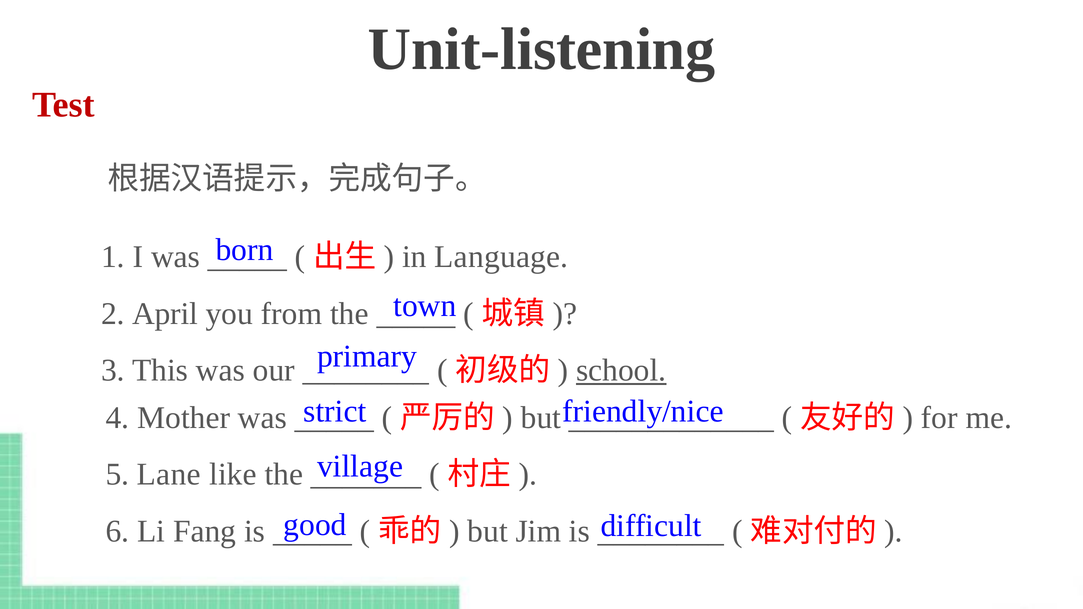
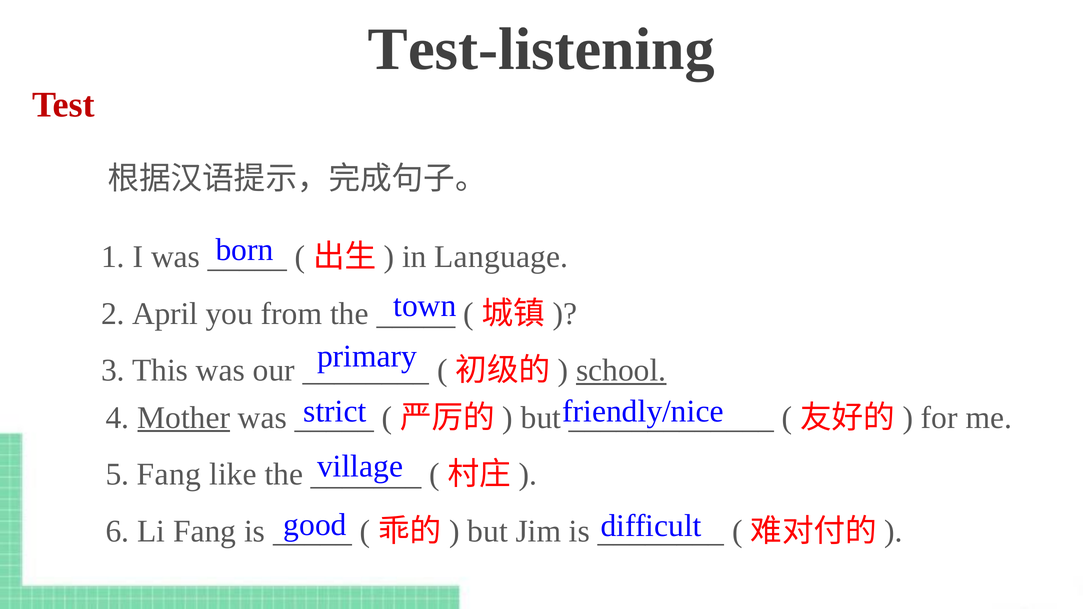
Unit-listening: Unit-listening -> Test-listening
Mother underline: none -> present
5 Lane: Lane -> Fang
